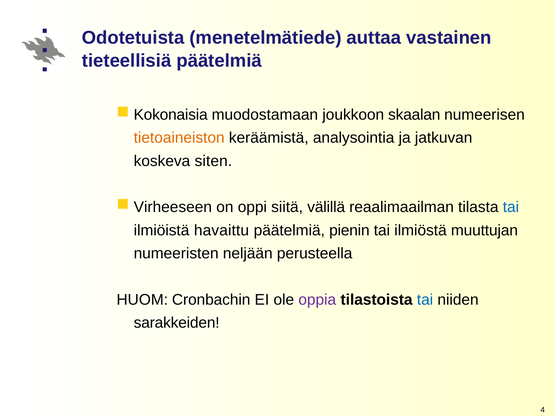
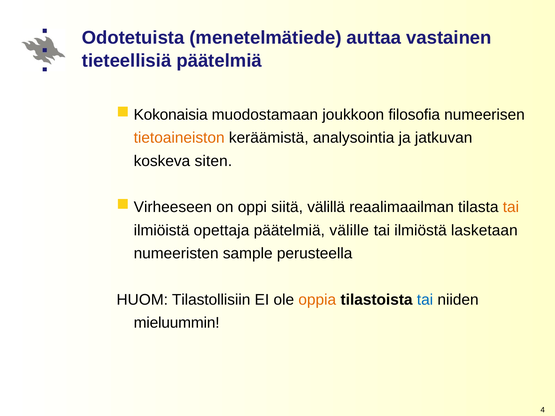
skaalan: skaalan -> filosofia
tai at (511, 207) colour: blue -> orange
havaittu: havaittu -> opettaja
pienin: pienin -> välille
muuttujan: muuttujan -> lasketaan
neljään: neljään -> sample
Cronbachin: Cronbachin -> Tilastollisiin
oppia colour: purple -> orange
sarakkeiden: sarakkeiden -> mieluummin
